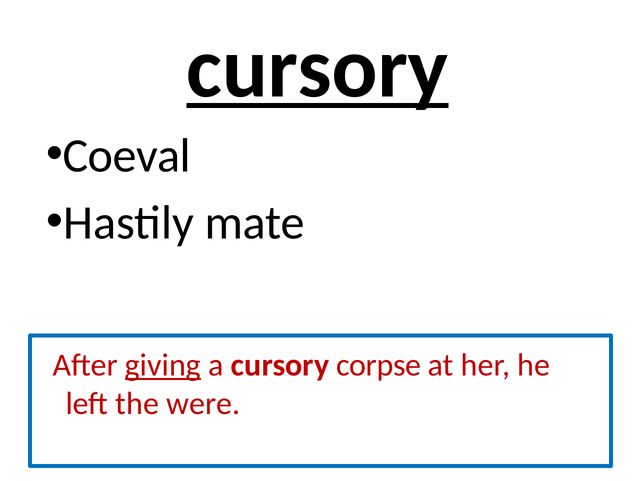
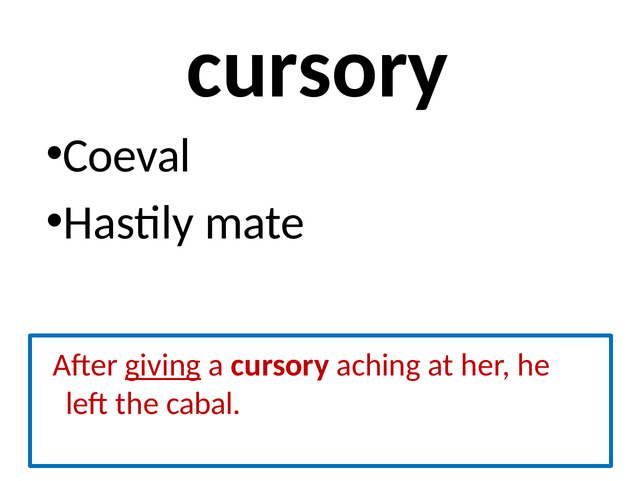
cursory at (317, 69) underline: present -> none
corpse: corpse -> aching
were: were -> cabal
